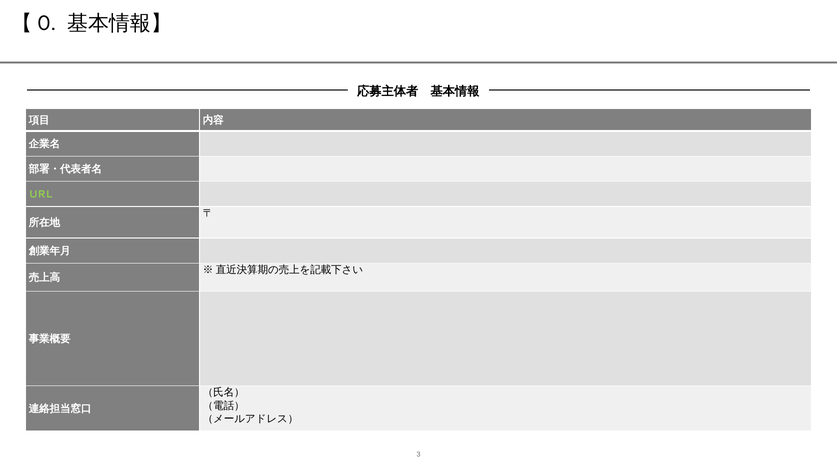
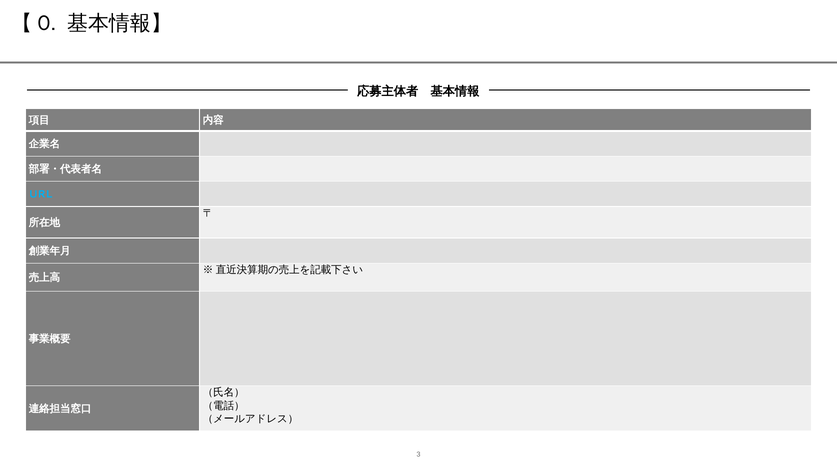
URL colour: light green -> light blue
